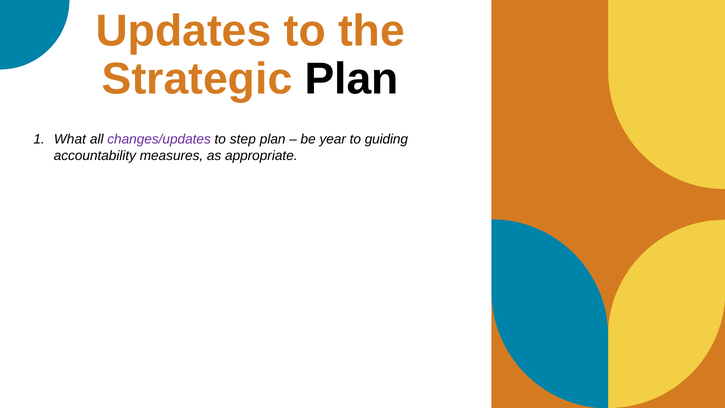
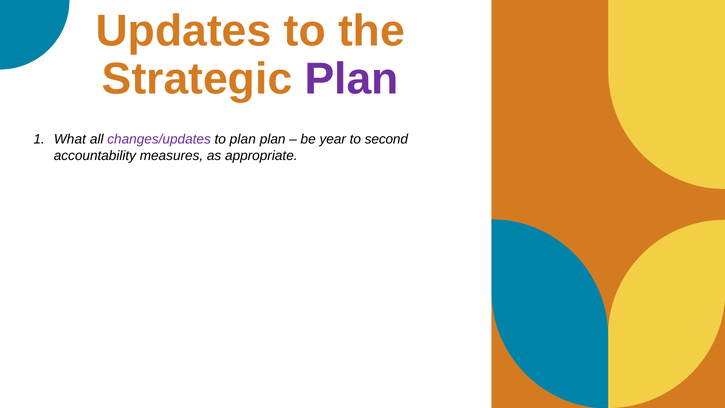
Plan at (352, 79) colour: black -> purple
to step: step -> plan
guiding: guiding -> second
